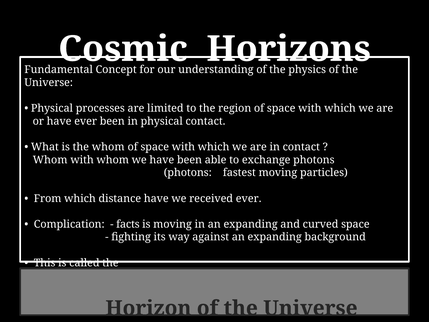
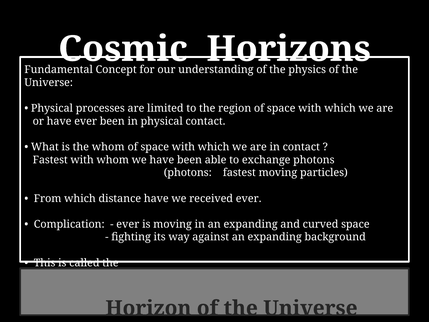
Whom at (50, 160): Whom -> Fastest
facts at (128, 224): facts -> ever
